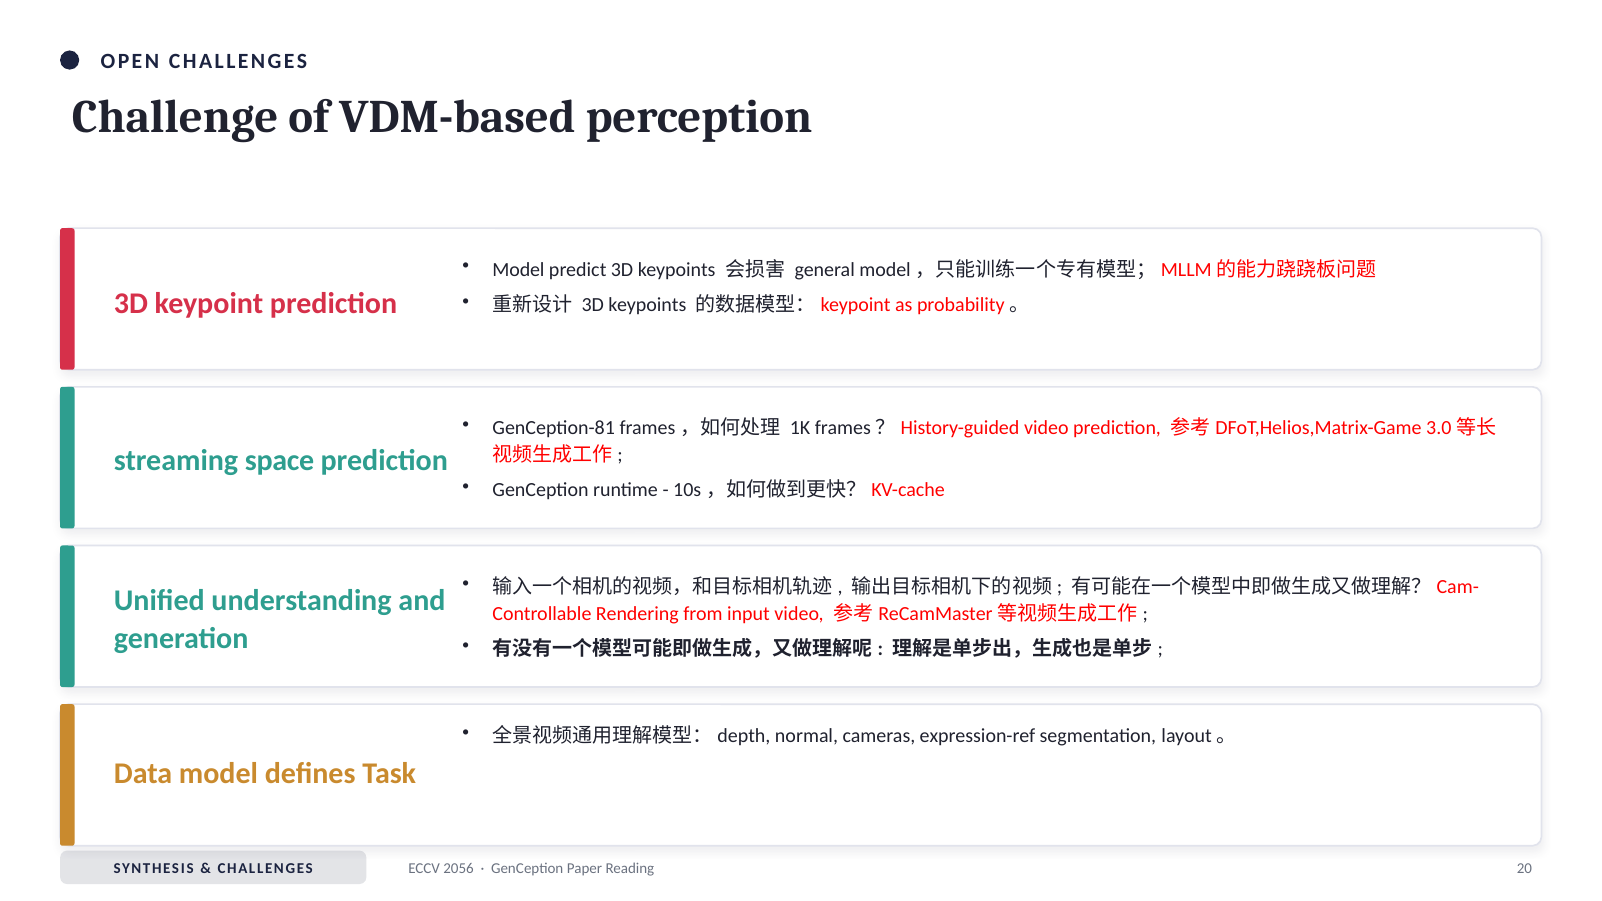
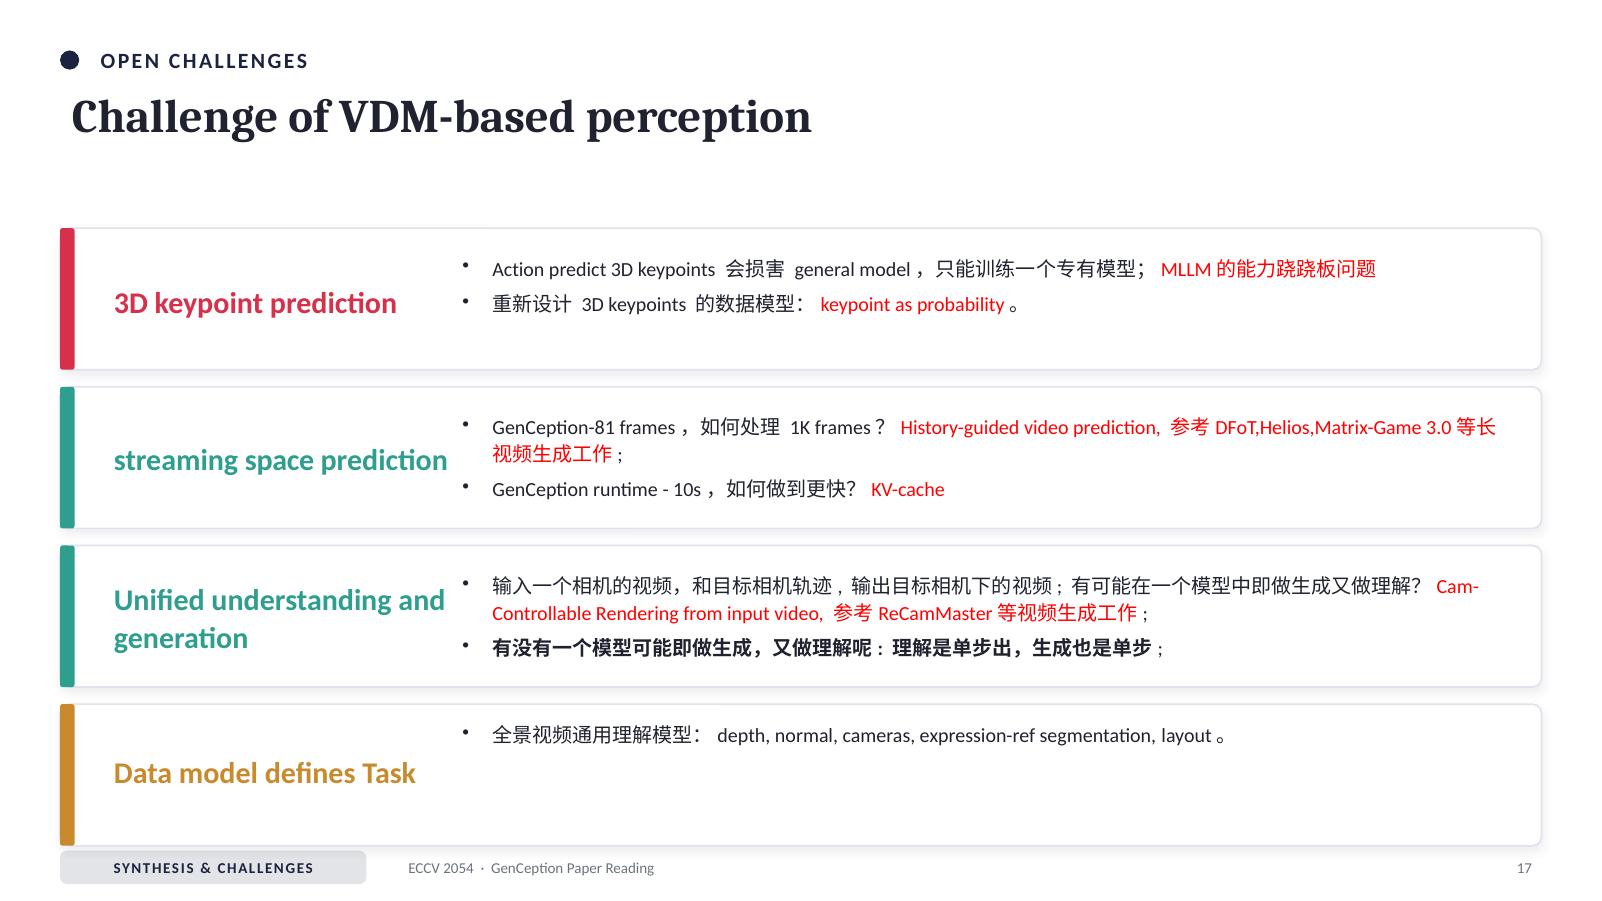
Model at (518, 270): Model -> Action
2056: 2056 -> 2054
20: 20 -> 17
